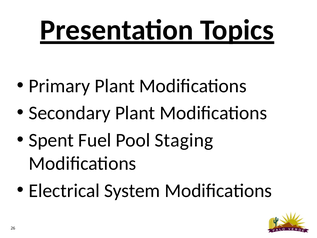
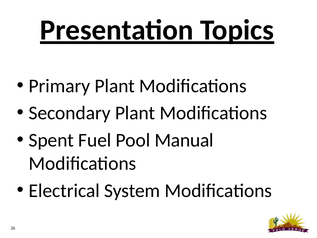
Staging: Staging -> Manual
